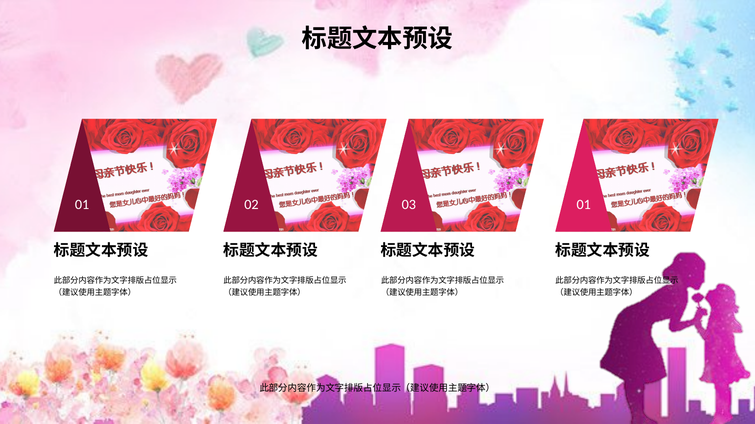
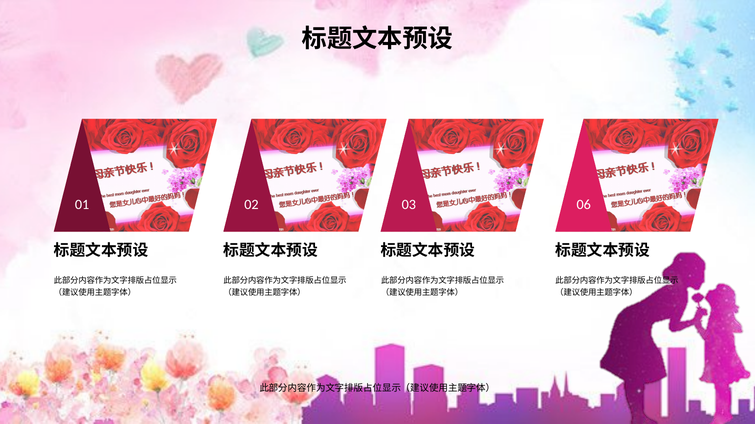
03 01: 01 -> 06
